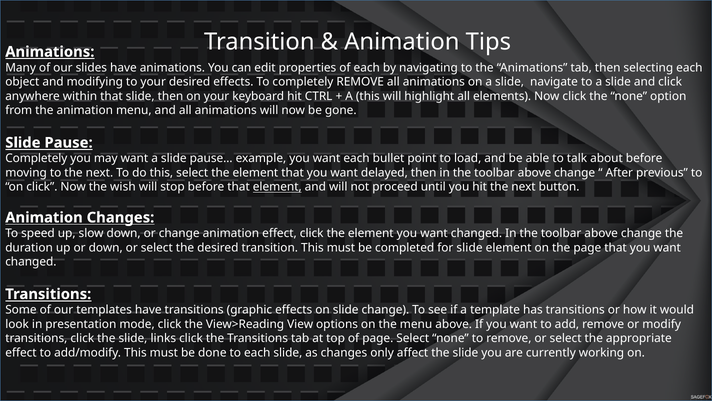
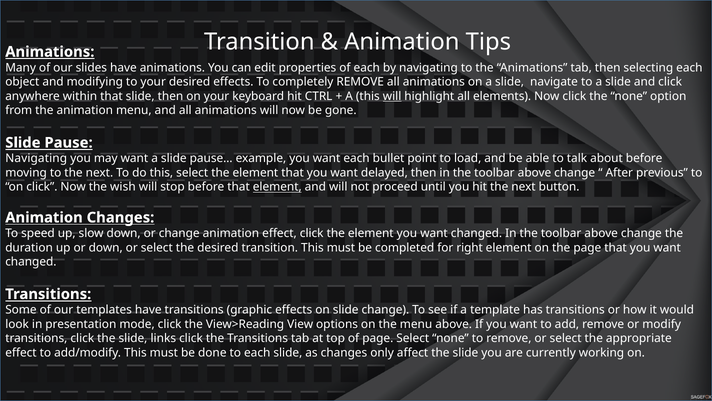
will at (392, 96) underline: none -> present
Completely at (36, 158): Completely -> Navigating
for slide: slide -> right
